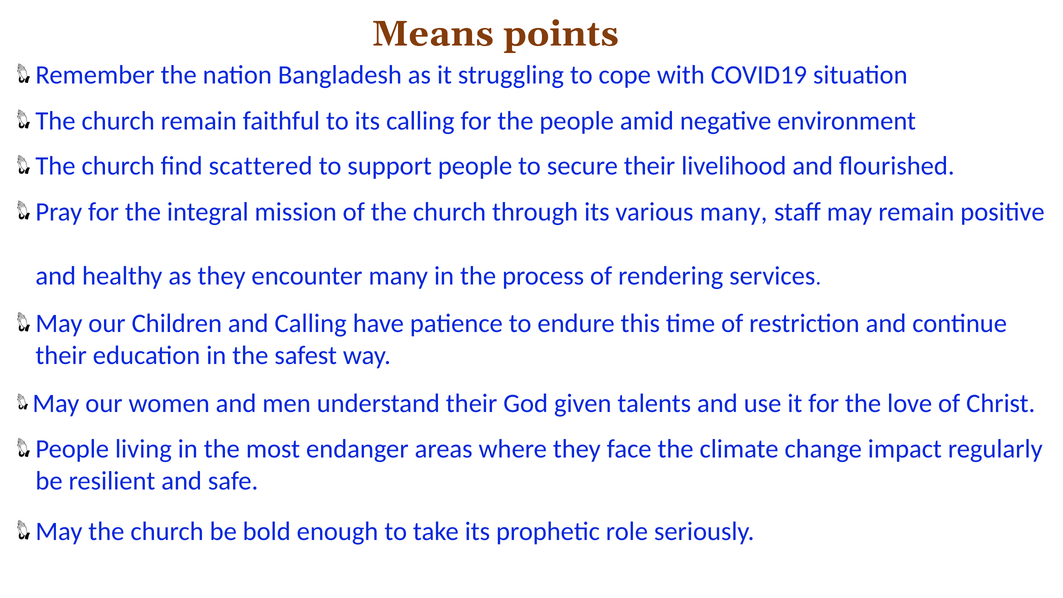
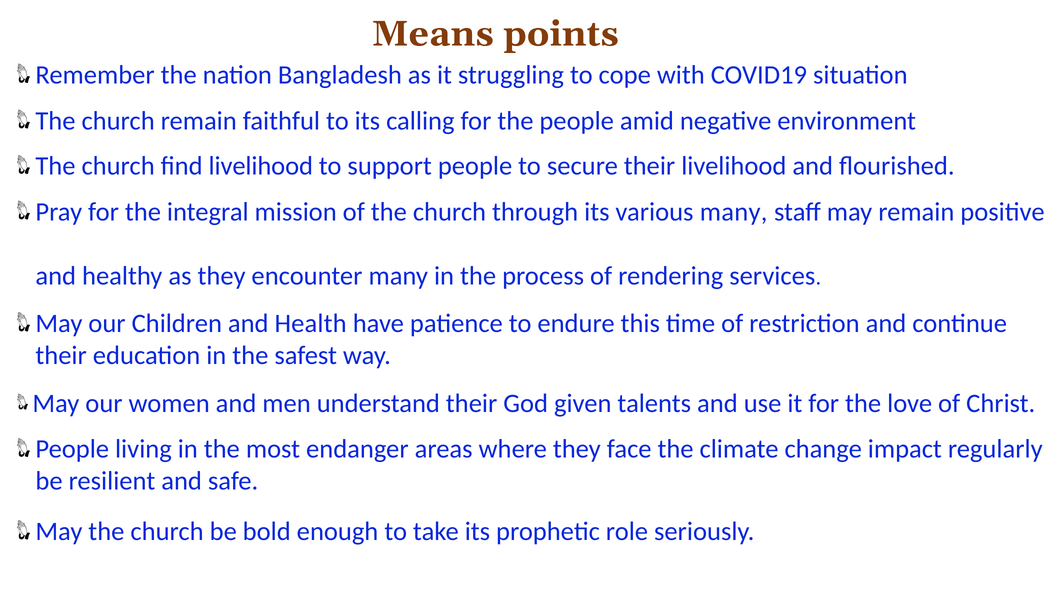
find scattered: scattered -> livelihood
and Calling: Calling -> Health
